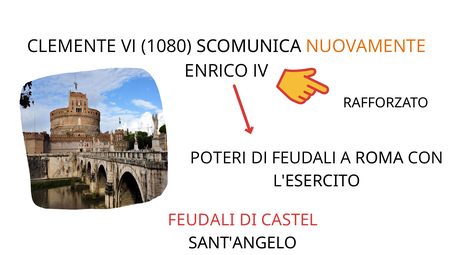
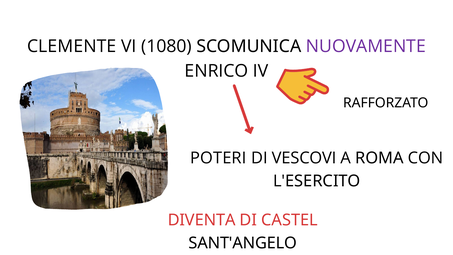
NUOVAMENTE colour: orange -> purple
DI FEUDALI: FEUDALI -> VESCOVI
FEUDALI at (201, 220): FEUDALI -> DIVENTA
